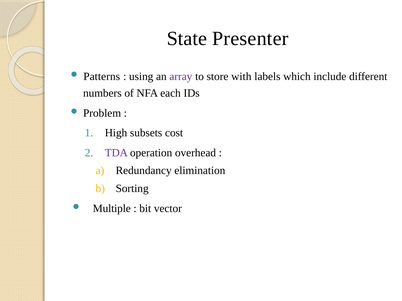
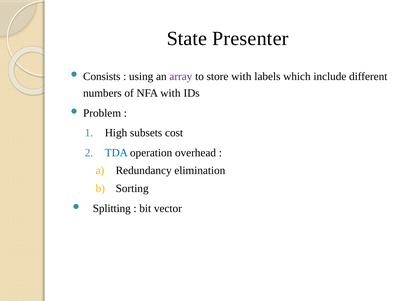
Patterns: Patterns -> Consists
NFA each: each -> with
TDA colour: purple -> blue
Multiple: Multiple -> Splitting
